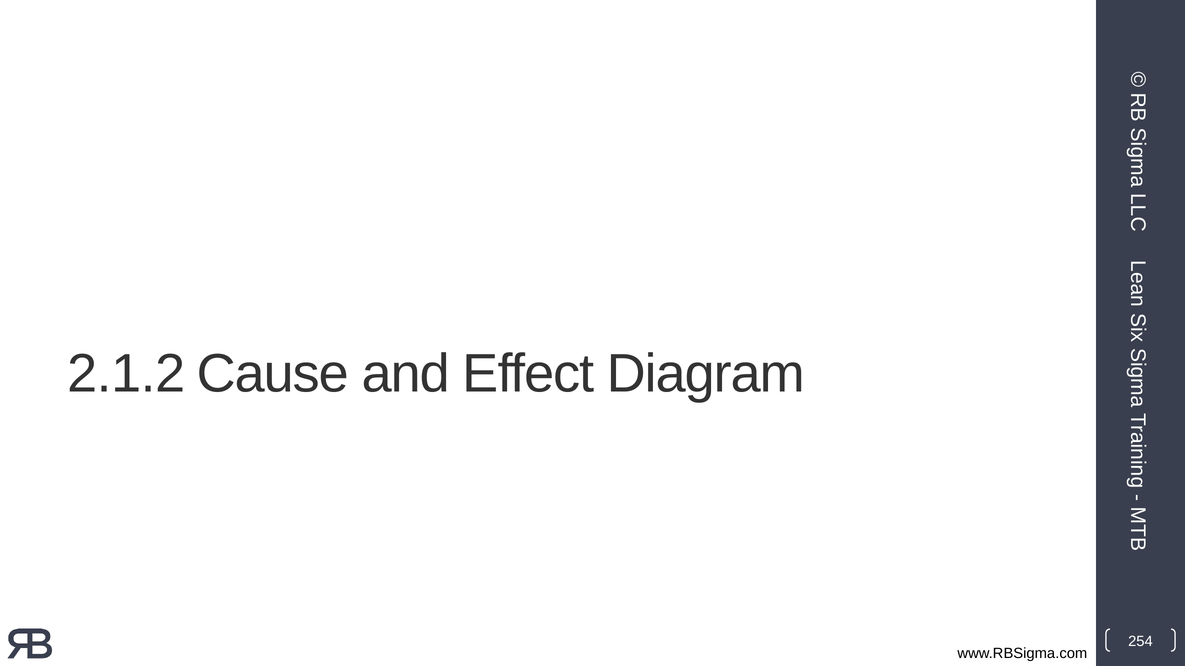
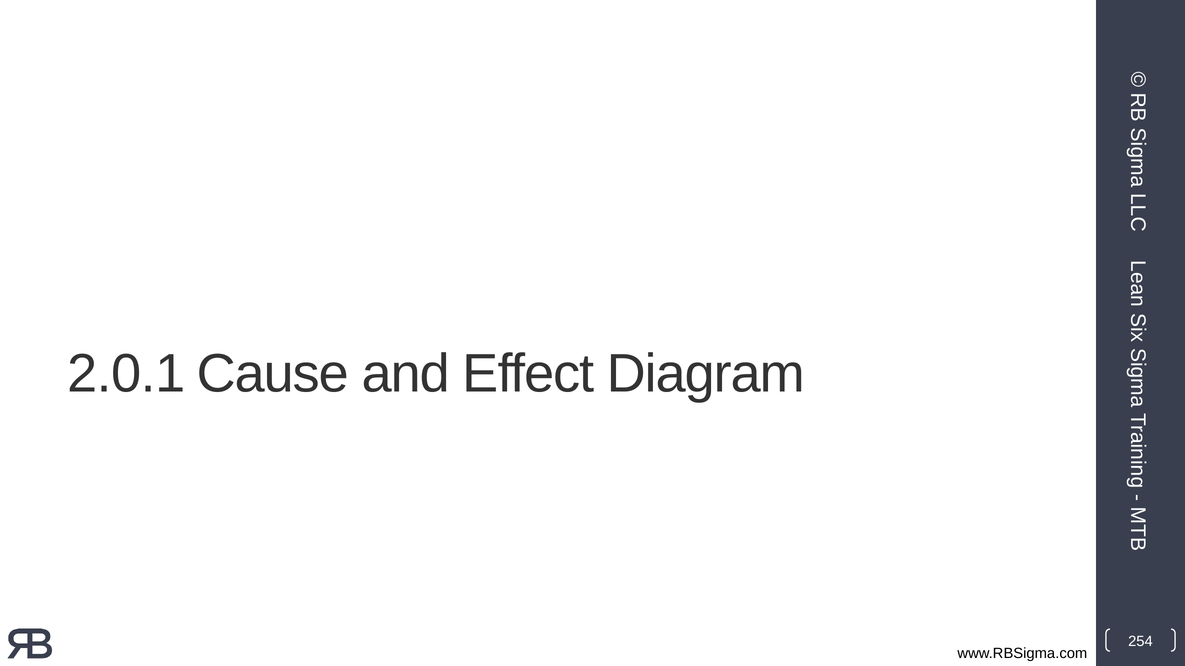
2.1.2: 2.1.2 -> 2.0.1
